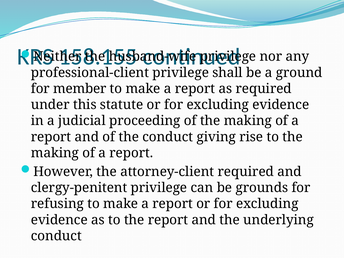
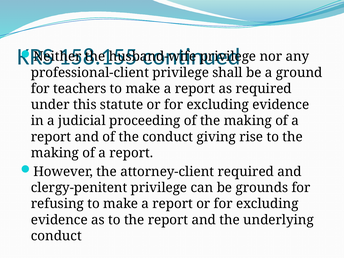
member: member -> teachers
